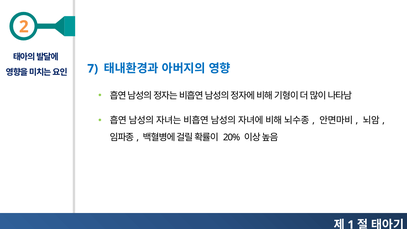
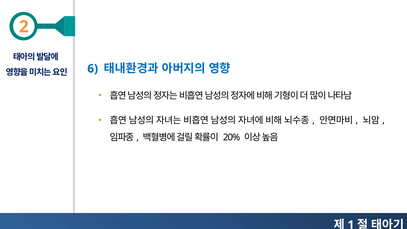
7: 7 -> 6
